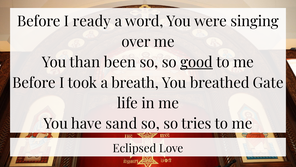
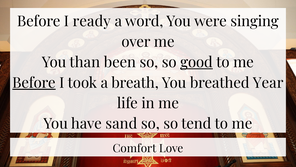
Before at (34, 83) underline: none -> present
Gate: Gate -> Year
tries: tries -> tend
Eclipsed: Eclipsed -> Comfort
